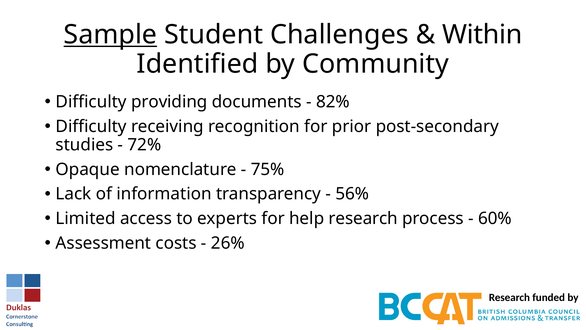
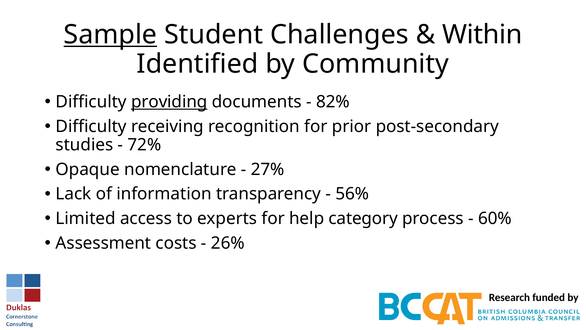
providing underline: none -> present
75%: 75% -> 27%
help research: research -> category
